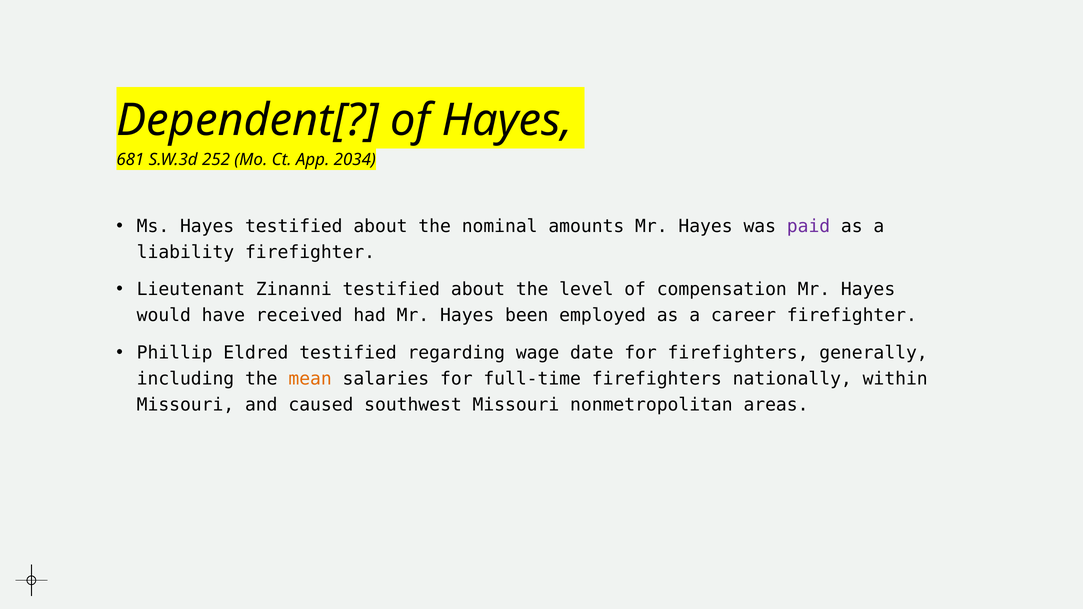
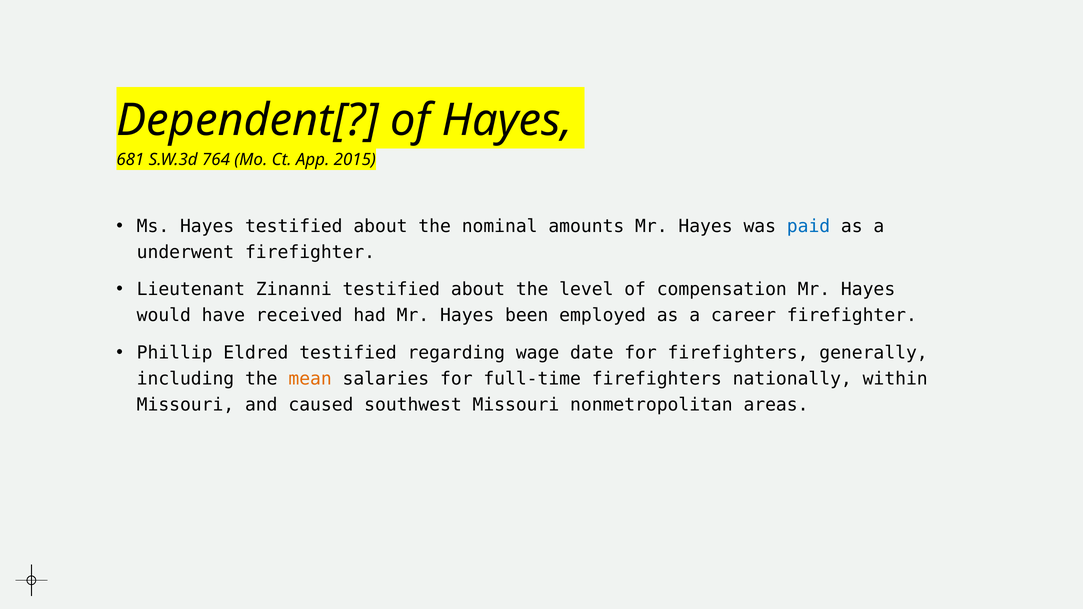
252: 252 -> 764
2034: 2034 -> 2015
paid colour: purple -> blue
liability: liability -> underwent
